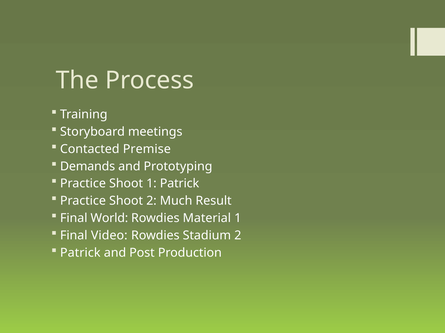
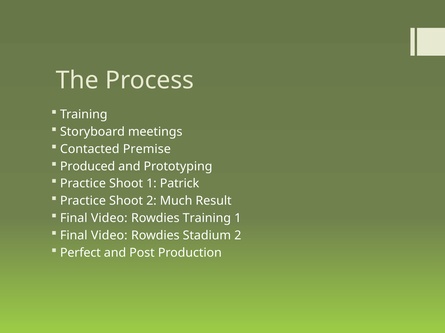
Demands: Demands -> Produced
World at (109, 219): World -> Video
Rowdies Material: Material -> Training
Patrick at (80, 253): Patrick -> Perfect
